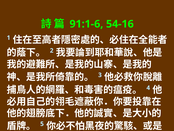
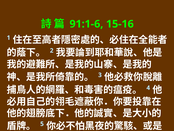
54-16: 54-16 -> 15-16
